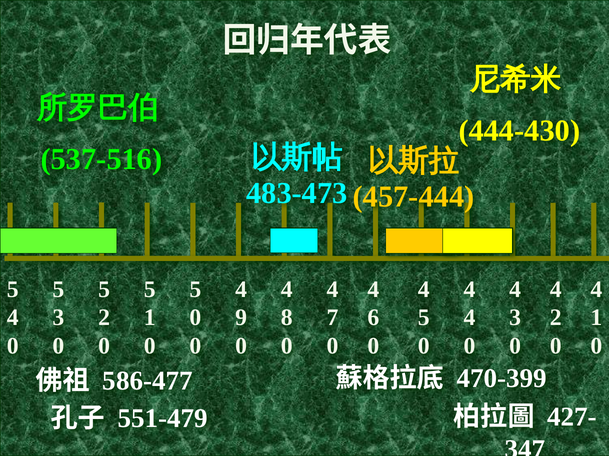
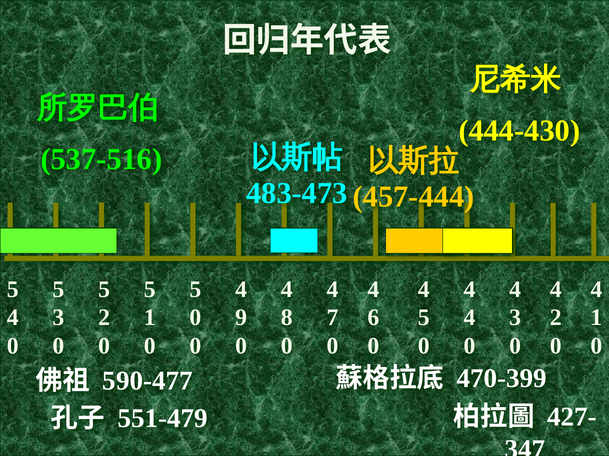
586-477: 586-477 -> 590-477
